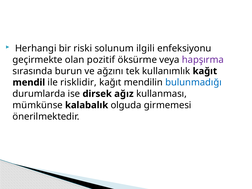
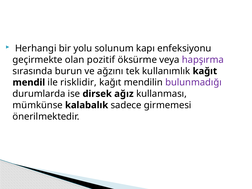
riski: riski -> yolu
ilgili: ilgili -> kapı
bulunmadığı colour: blue -> purple
olguda: olguda -> sadece
